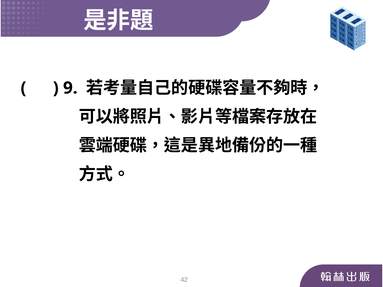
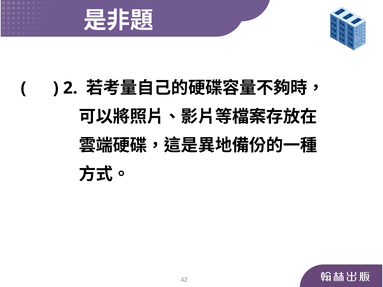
9: 9 -> 2
